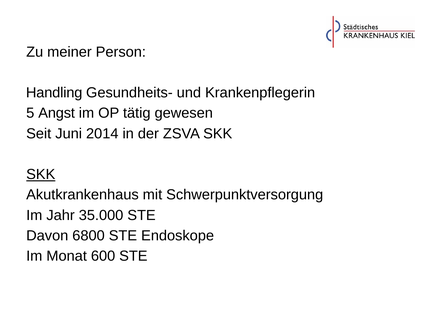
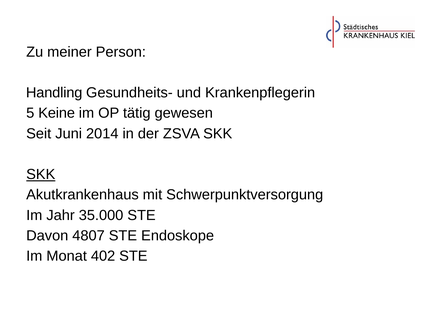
Angst: Angst -> Keine
6800: 6800 -> 4807
600: 600 -> 402
